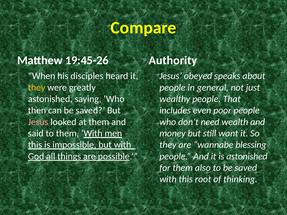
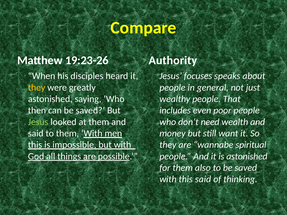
19:45-26: 19:45-26 -> 19:23-26
obeyed: obeyed -> focuses
Jesus at (38, 122) colour: pink -> light green
blessing: blessing -> spiritual
this root: root -> said
